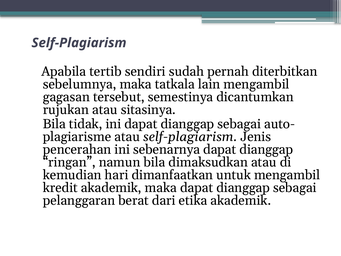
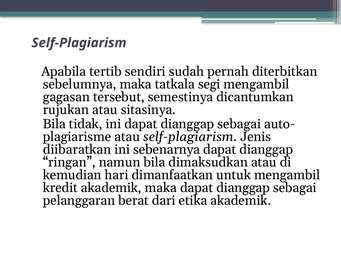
lain: lain -> segi
pencerahan: pencerahan -> diibaratkan
